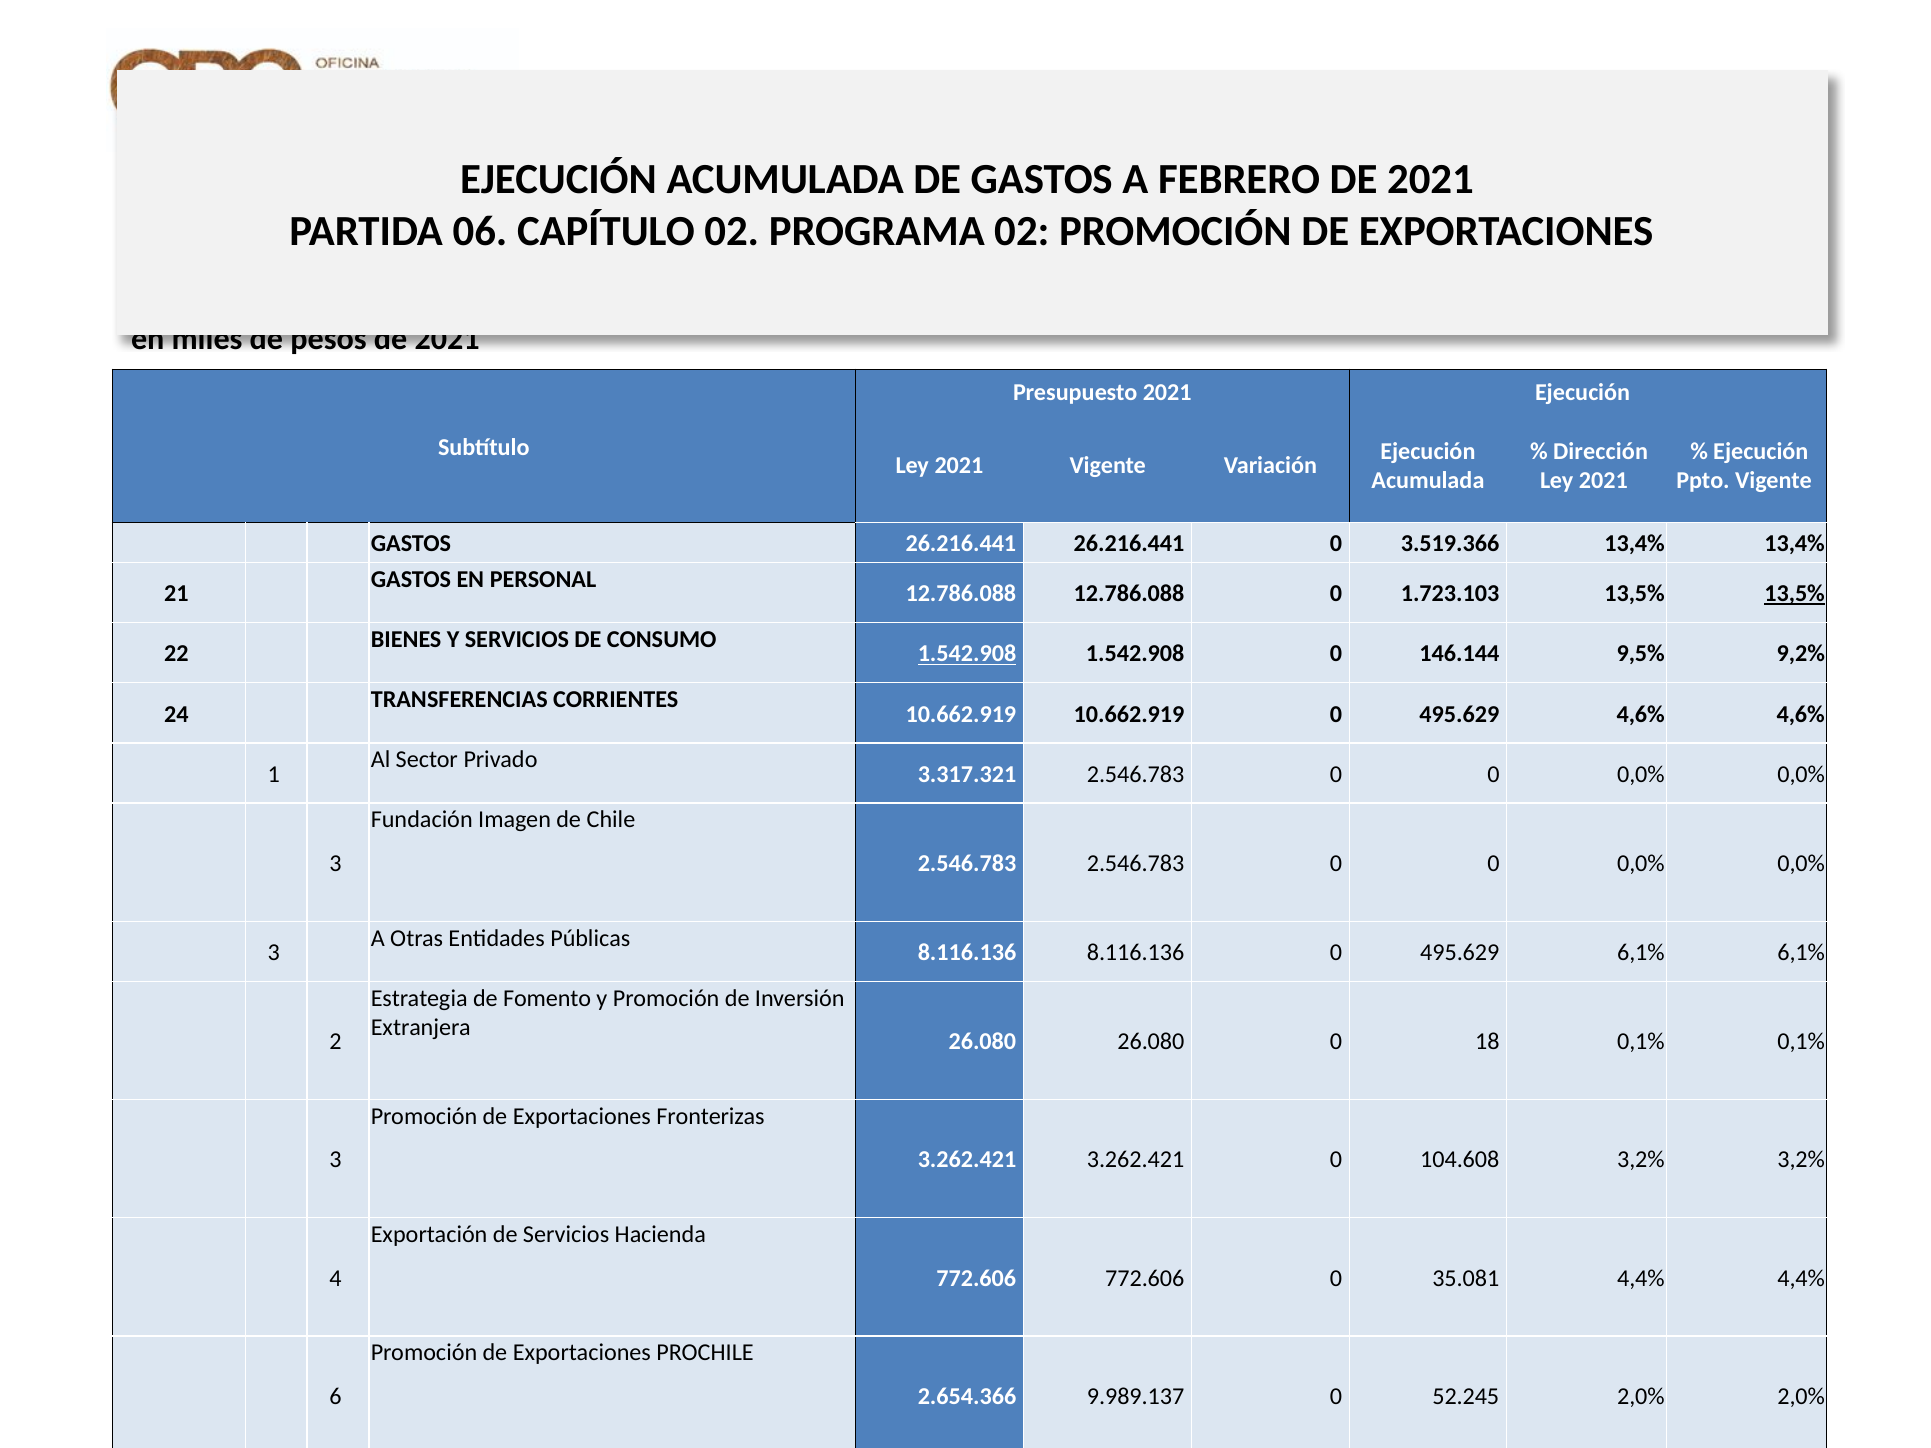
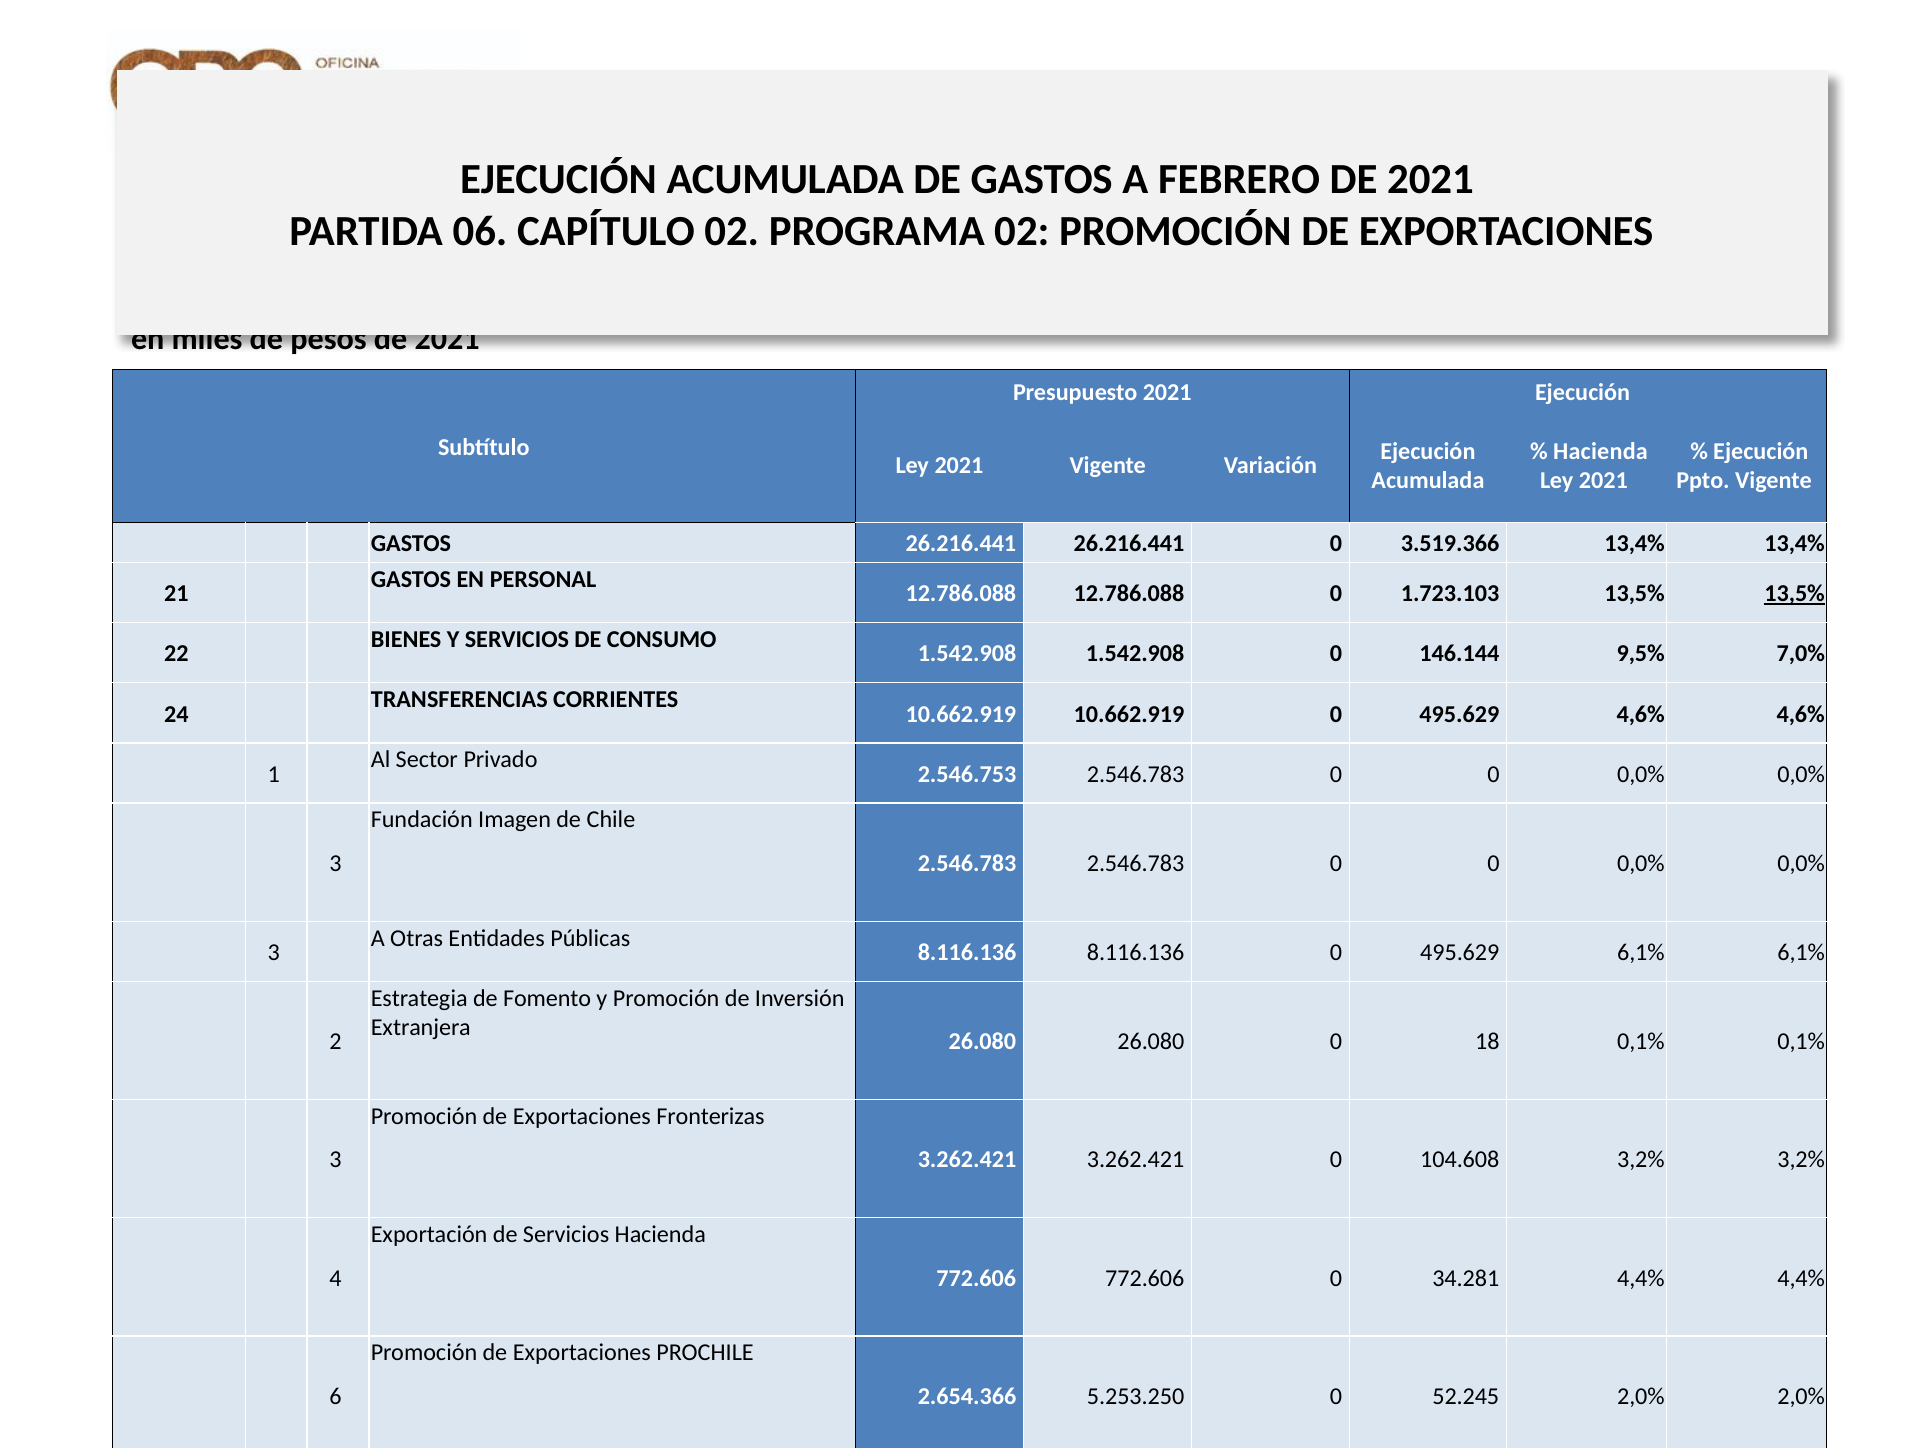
Dirección at (1601, 451): Dirección -> Hacienda
1.542.908 at (967, 654) underline: present -> none
9,2%: 9,2% -> 7,0%
3.317.321: 3.317.321 -> 2.546.753
35.081: 35.081 -> 34.281
9.989.137: 9.989.137 -> 5.253.250
